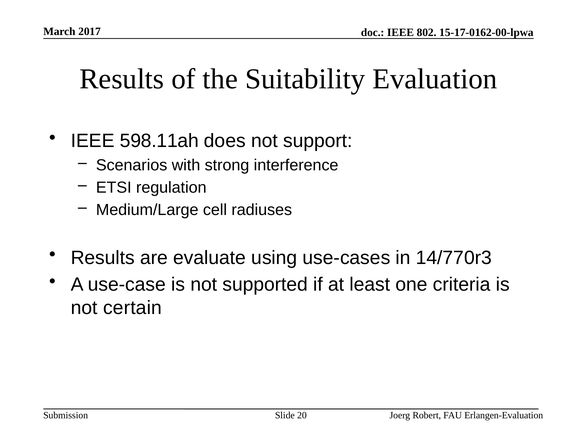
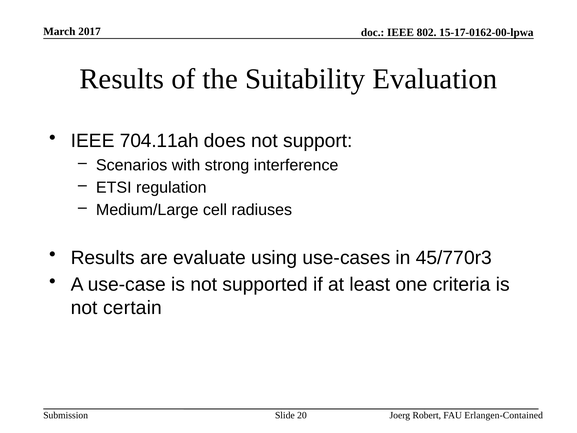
598.11ah: 598.11ah -> 704.11ah
14/770r3: 14/770r3 -> 45/770r3
Erlangen-Evaluation: Erlangen-Evaluation -> Erlangen-Contained
